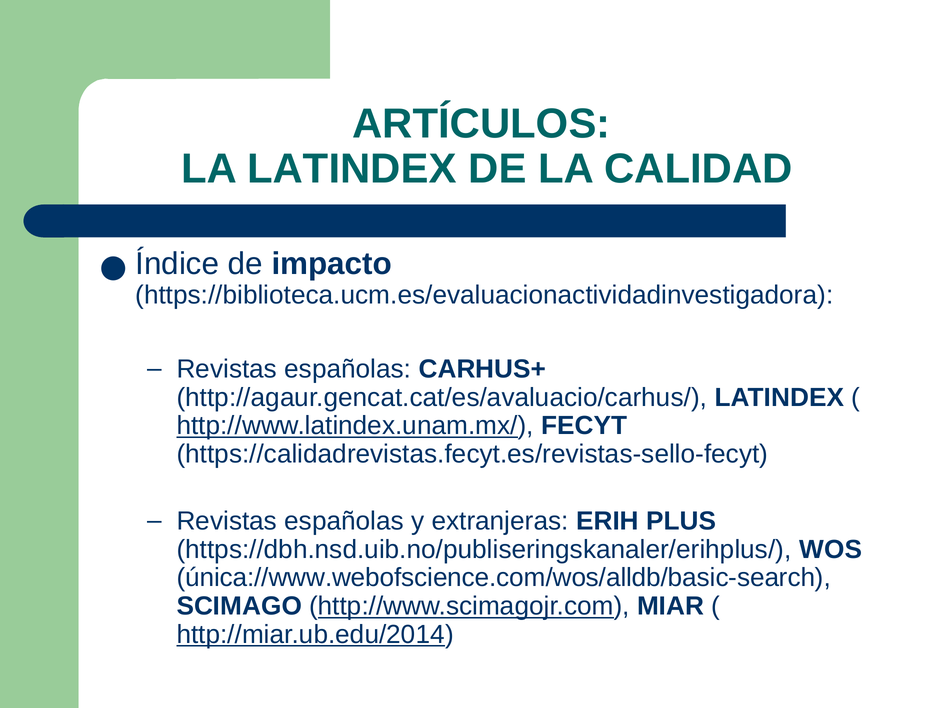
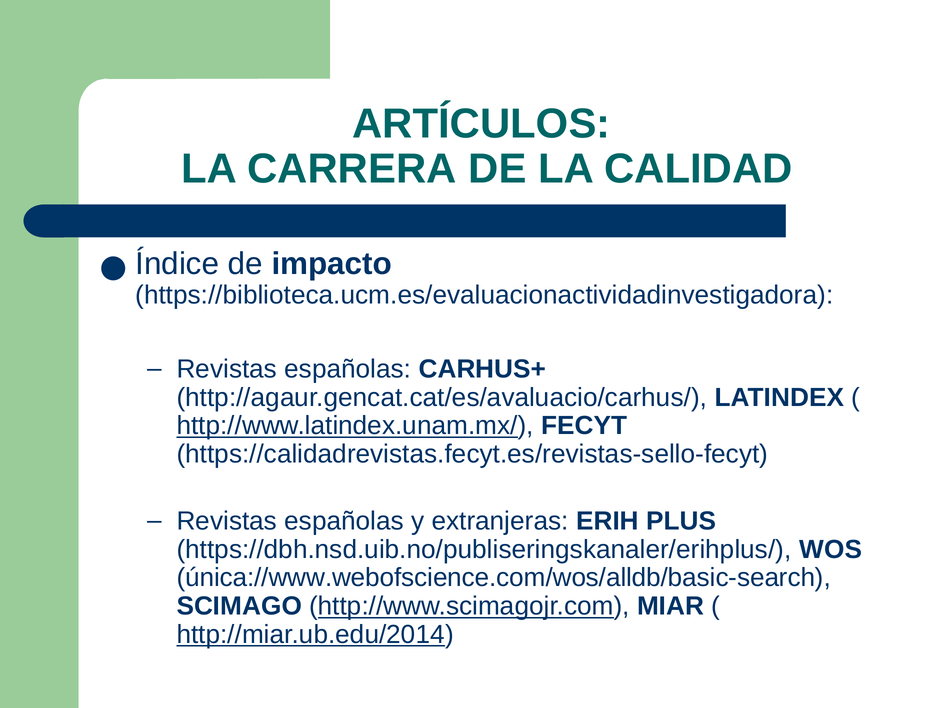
LA LATINDEX: LATINDEX -> CARRERA
